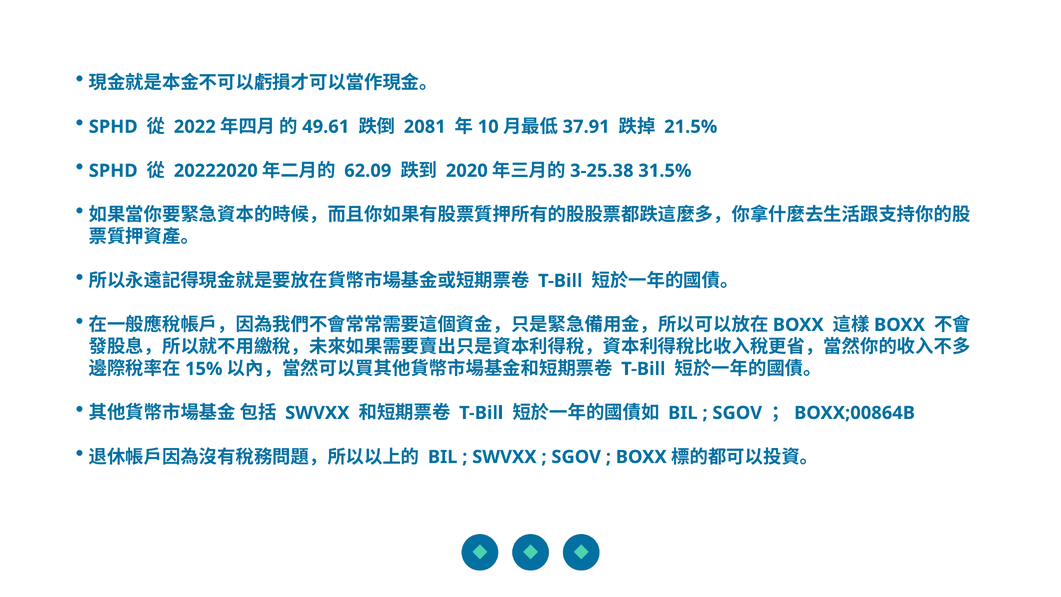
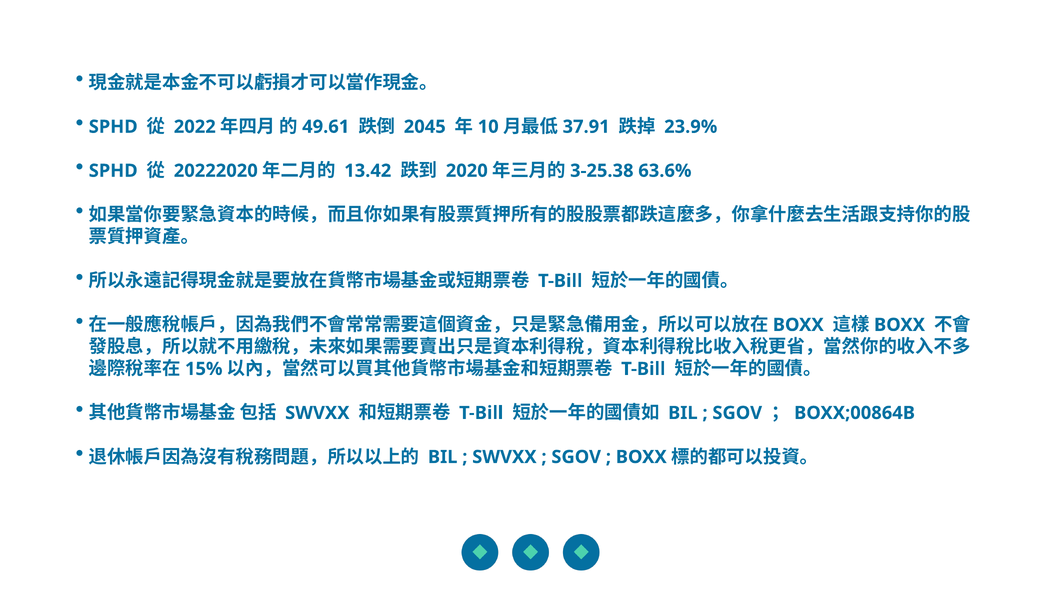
2081: 2081 -> 2045
21.5%: 21.5% -> 23.9%
62.09: 62.09 -> 13.42
31.5%: 31.5% -> 63.6%
